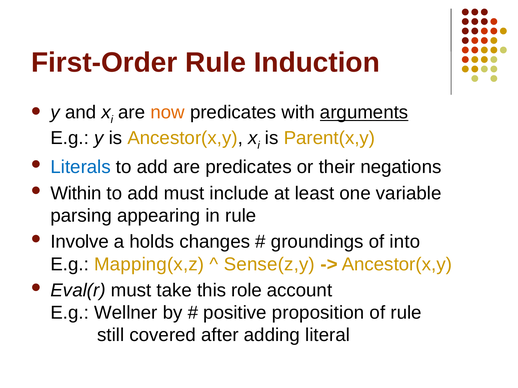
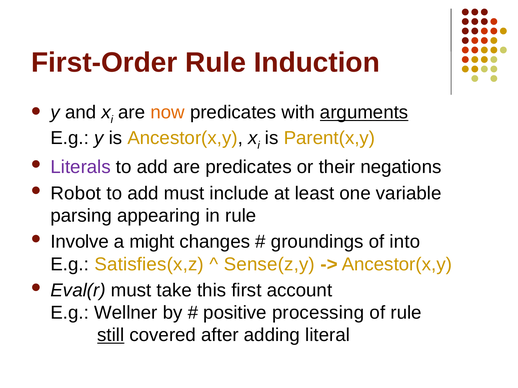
Literals colour: blue -> purple
Within: Within -> Robot
holds: holds -> might
Mapping(x,z: Mapping(x,z -> Satisfies(x,z
role: role -> first
proposition: proposition -> processing
still underline: none -> present
